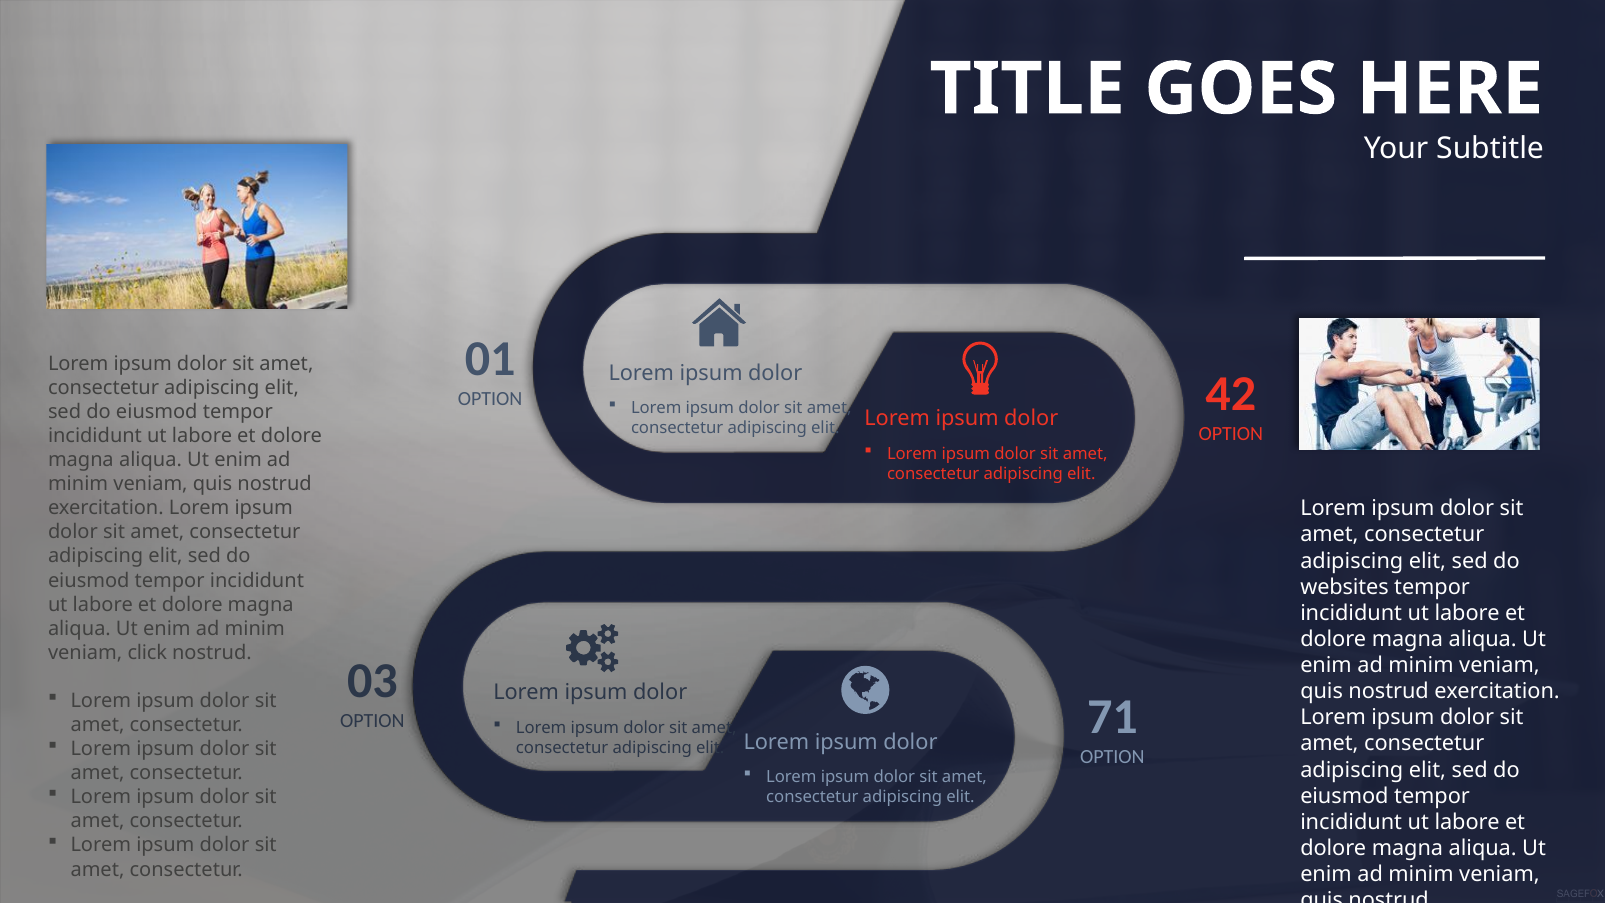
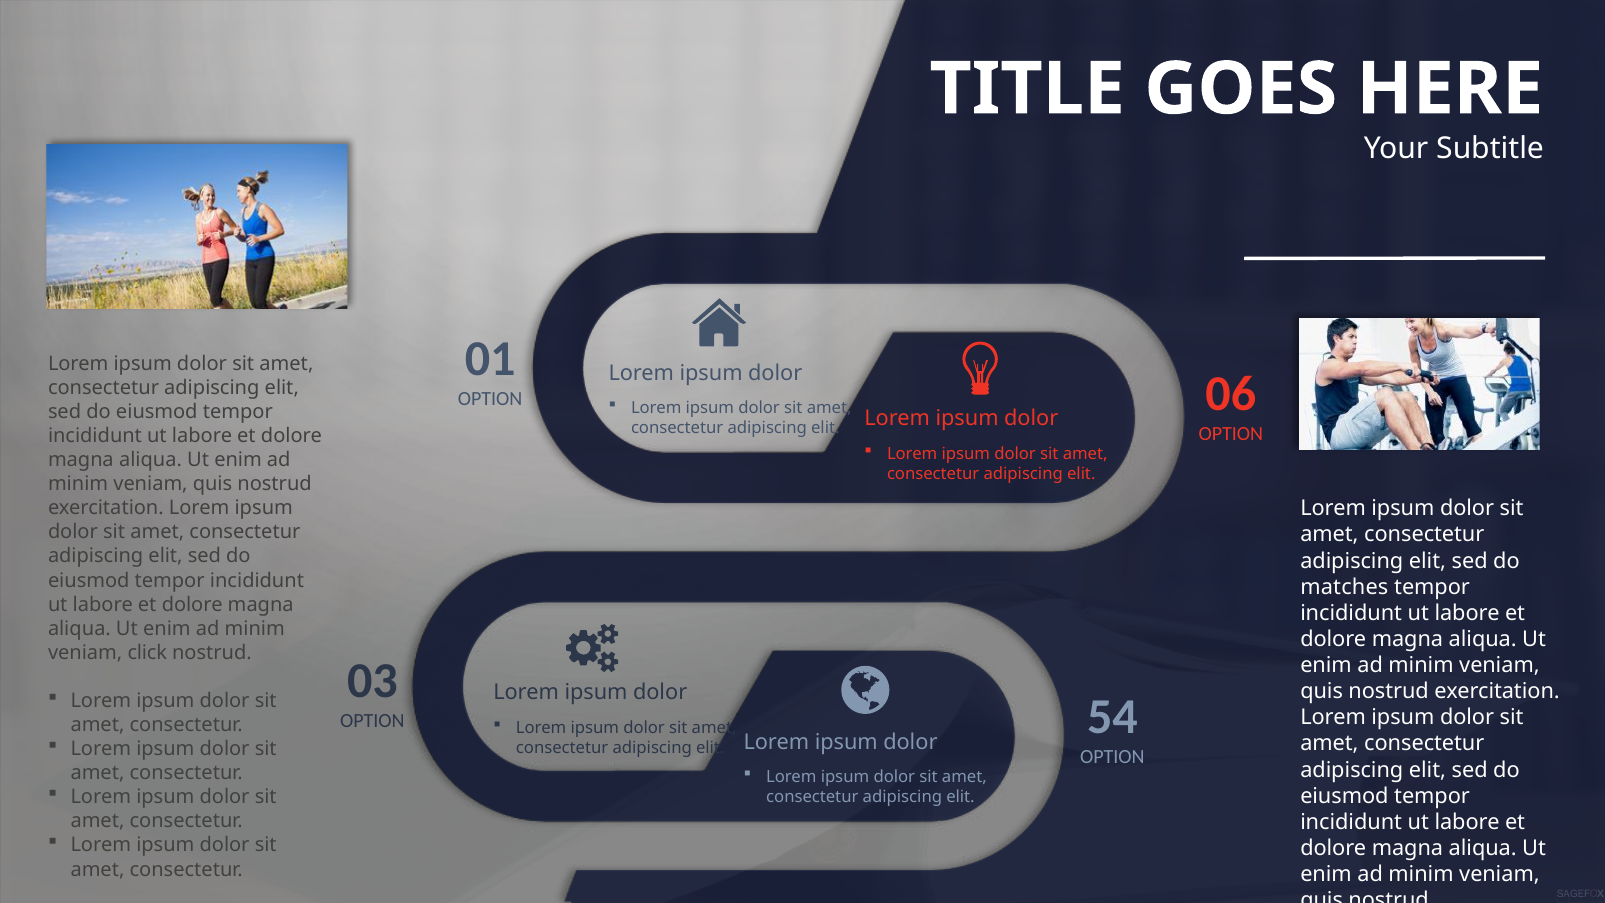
42: 42 -> 06
websites: websites -> matches
71: 71 -> 54
